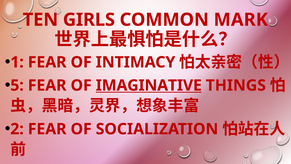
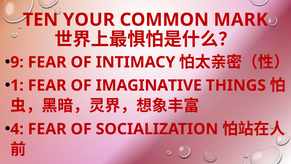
GIRLS: GIRLS -> YOUR
1: 1 -> 9
5: 5 -> 1
IMAGINATIVE underline: present -> none
2: 2 -> 4
